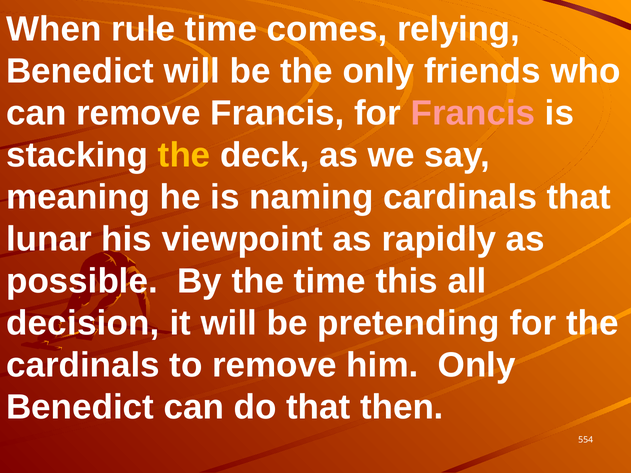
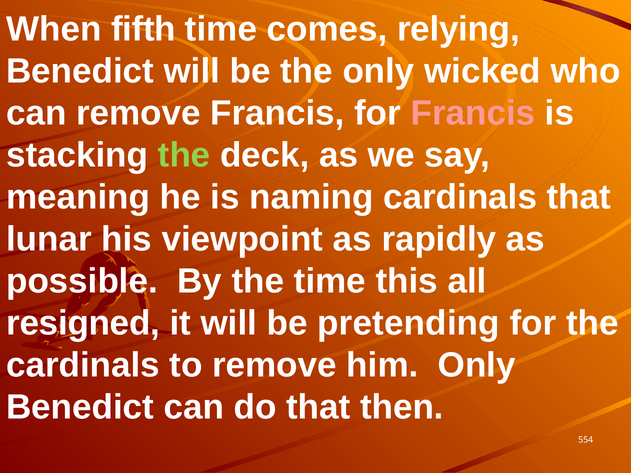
rule: rule -> fifth
friends: friends -> wicked
the at (184, 155) colour: yellow -> light green
decision: decision -> resigned
